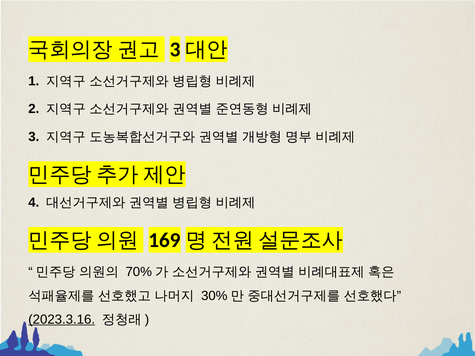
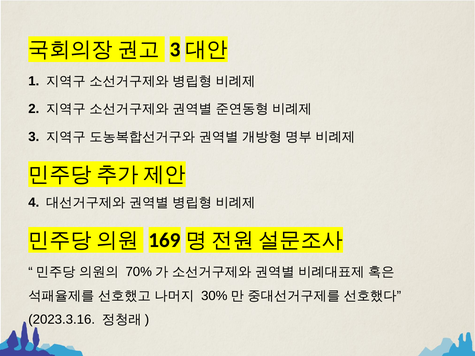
2023.3.16 underline: present -> none
